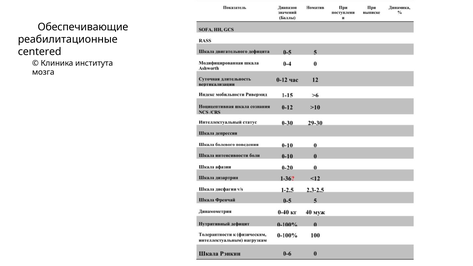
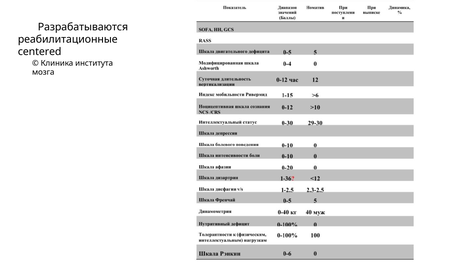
Обеспечивающие: Обеспечивающие -> Разрабатываются
